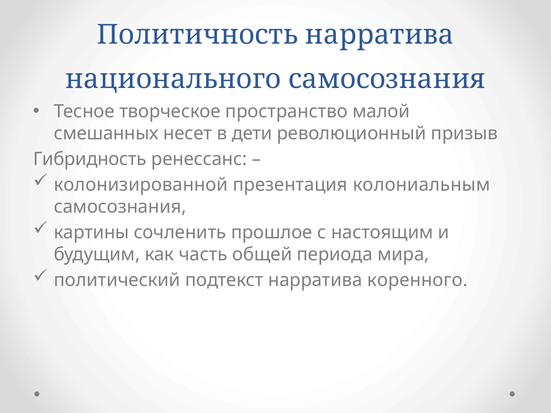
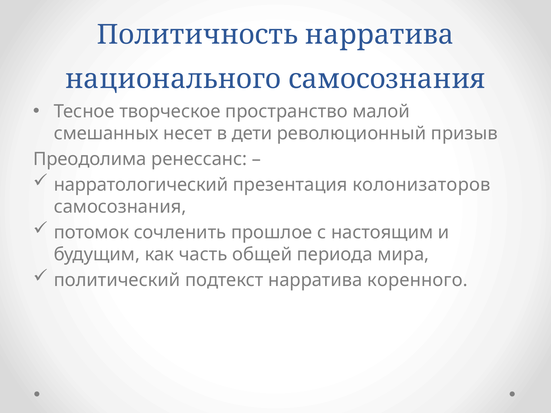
Гибридность: Гибридность -> Преодолима
колонизированной: колонизированной -> нарратологический
колониальным: колониальным -> колонизаторов
картины: картины -> потомок
